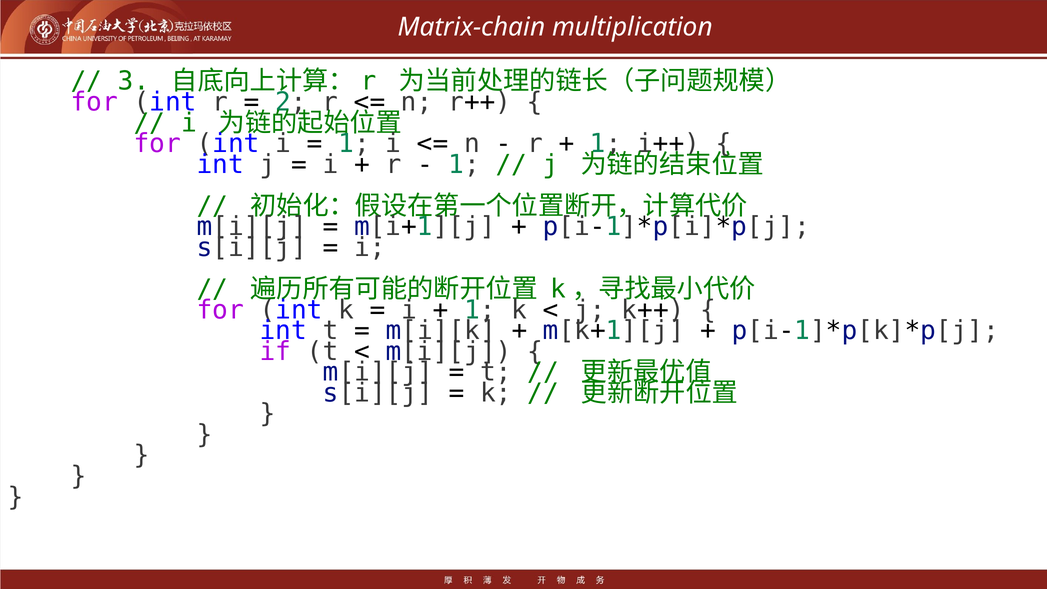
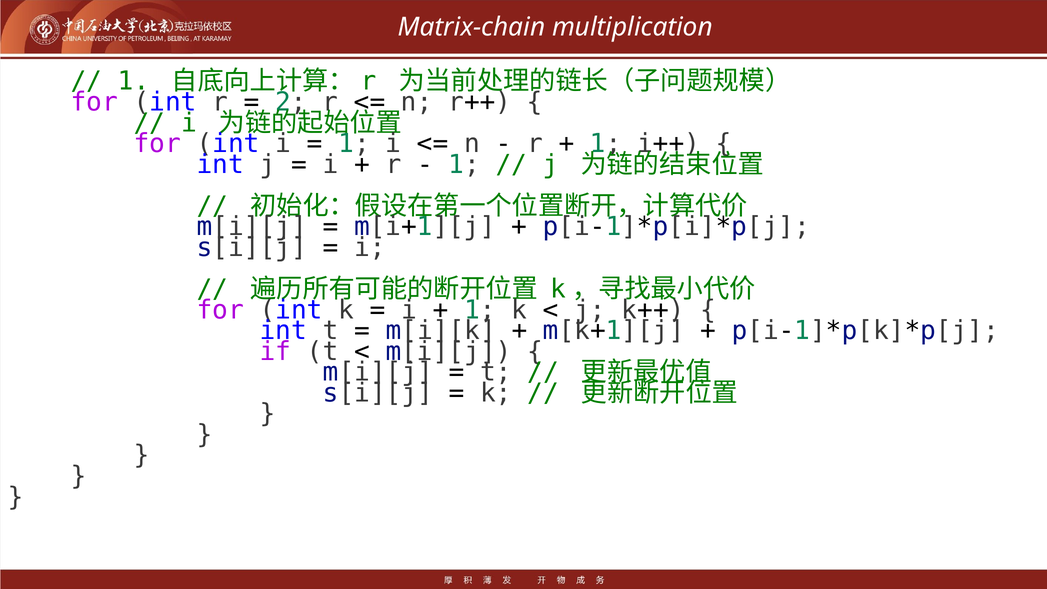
3 at (134, 81): 3 -> 1
